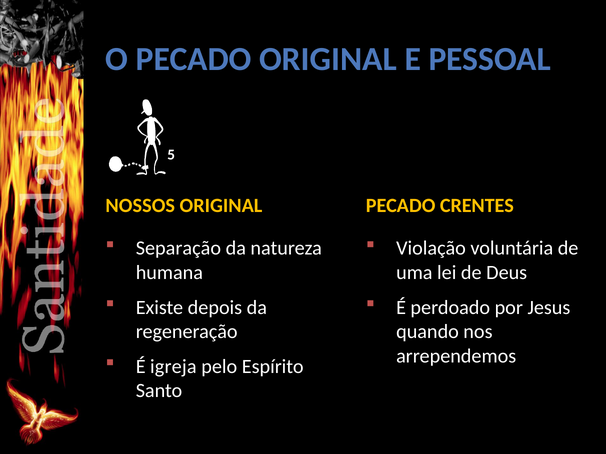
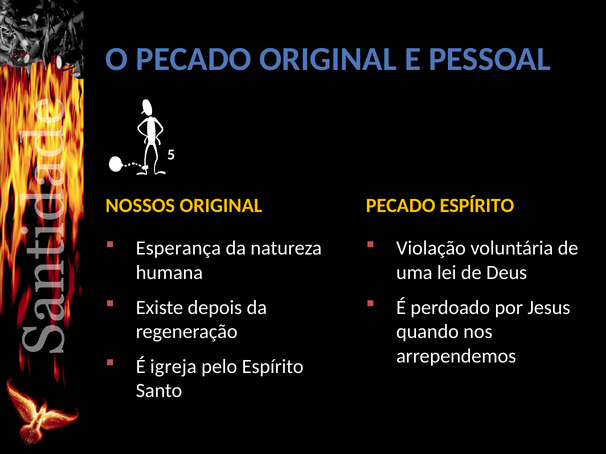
PECADO CRENTES: CRENTES -> ESPÍRITO
Separação: Separação -> Esperança
